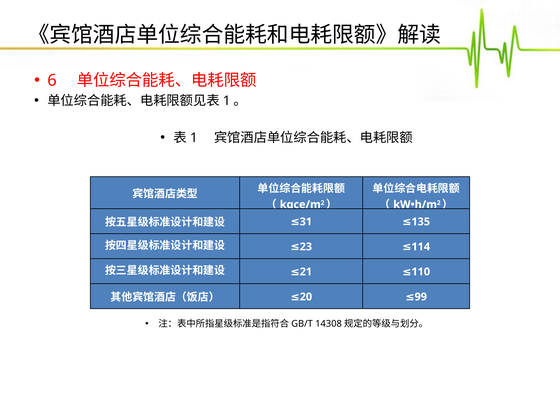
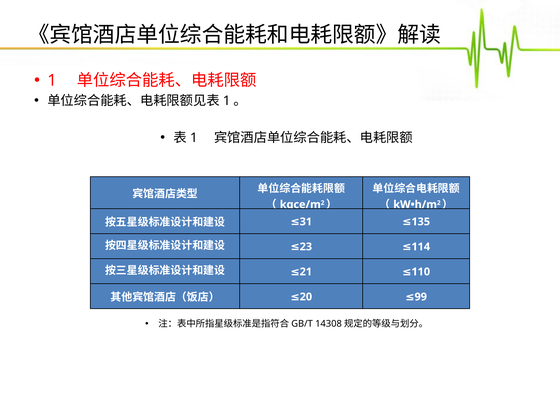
6: 6 -> 1
